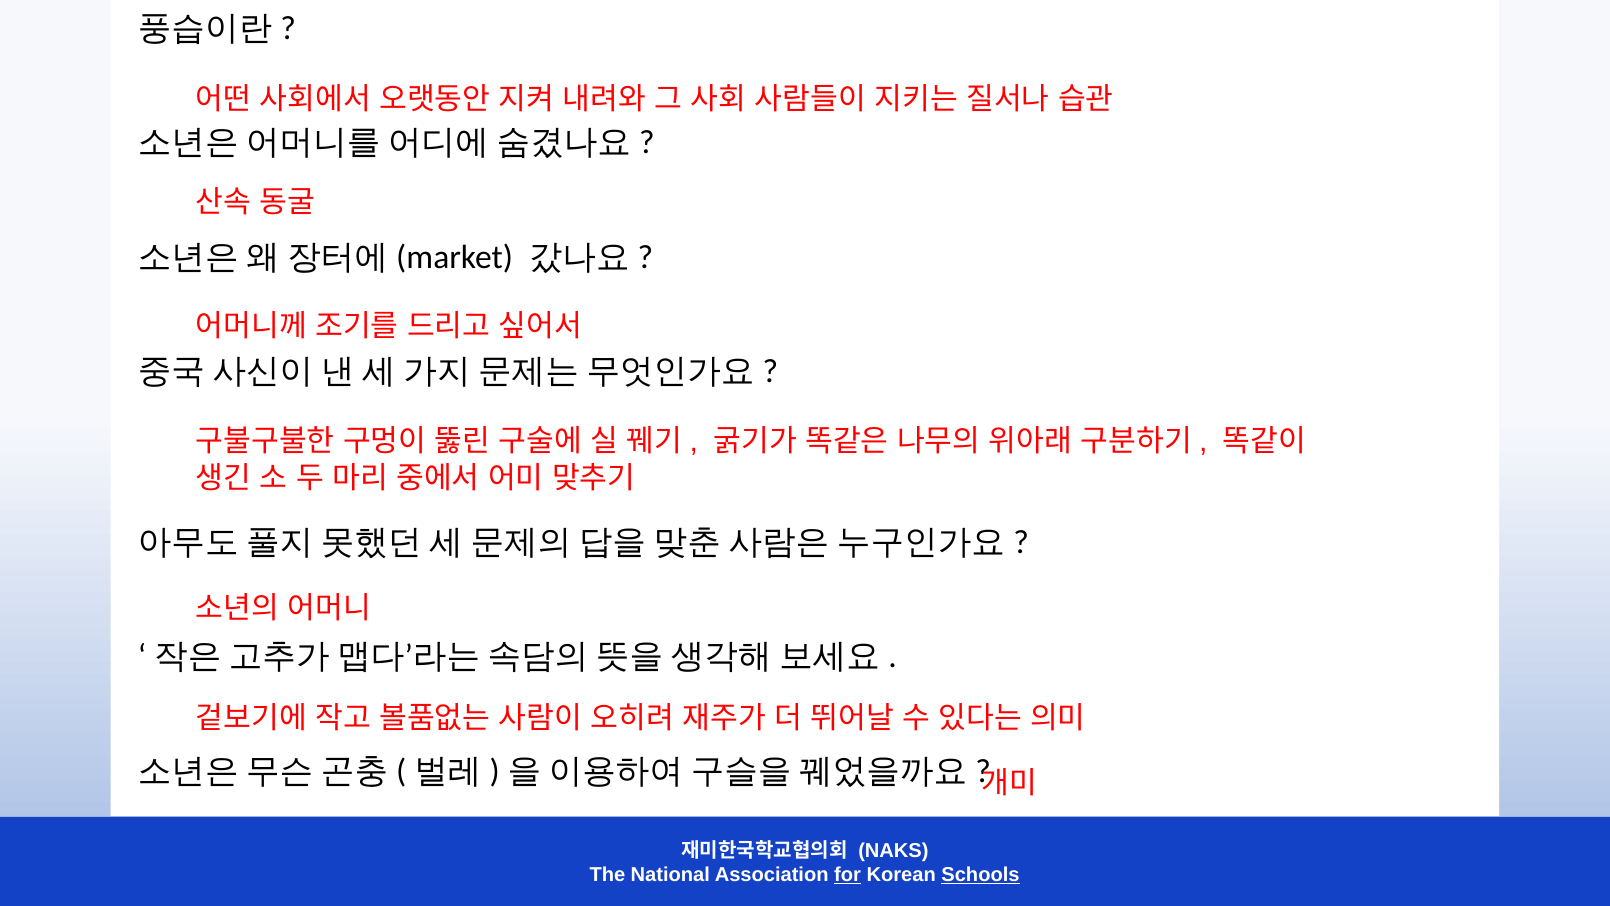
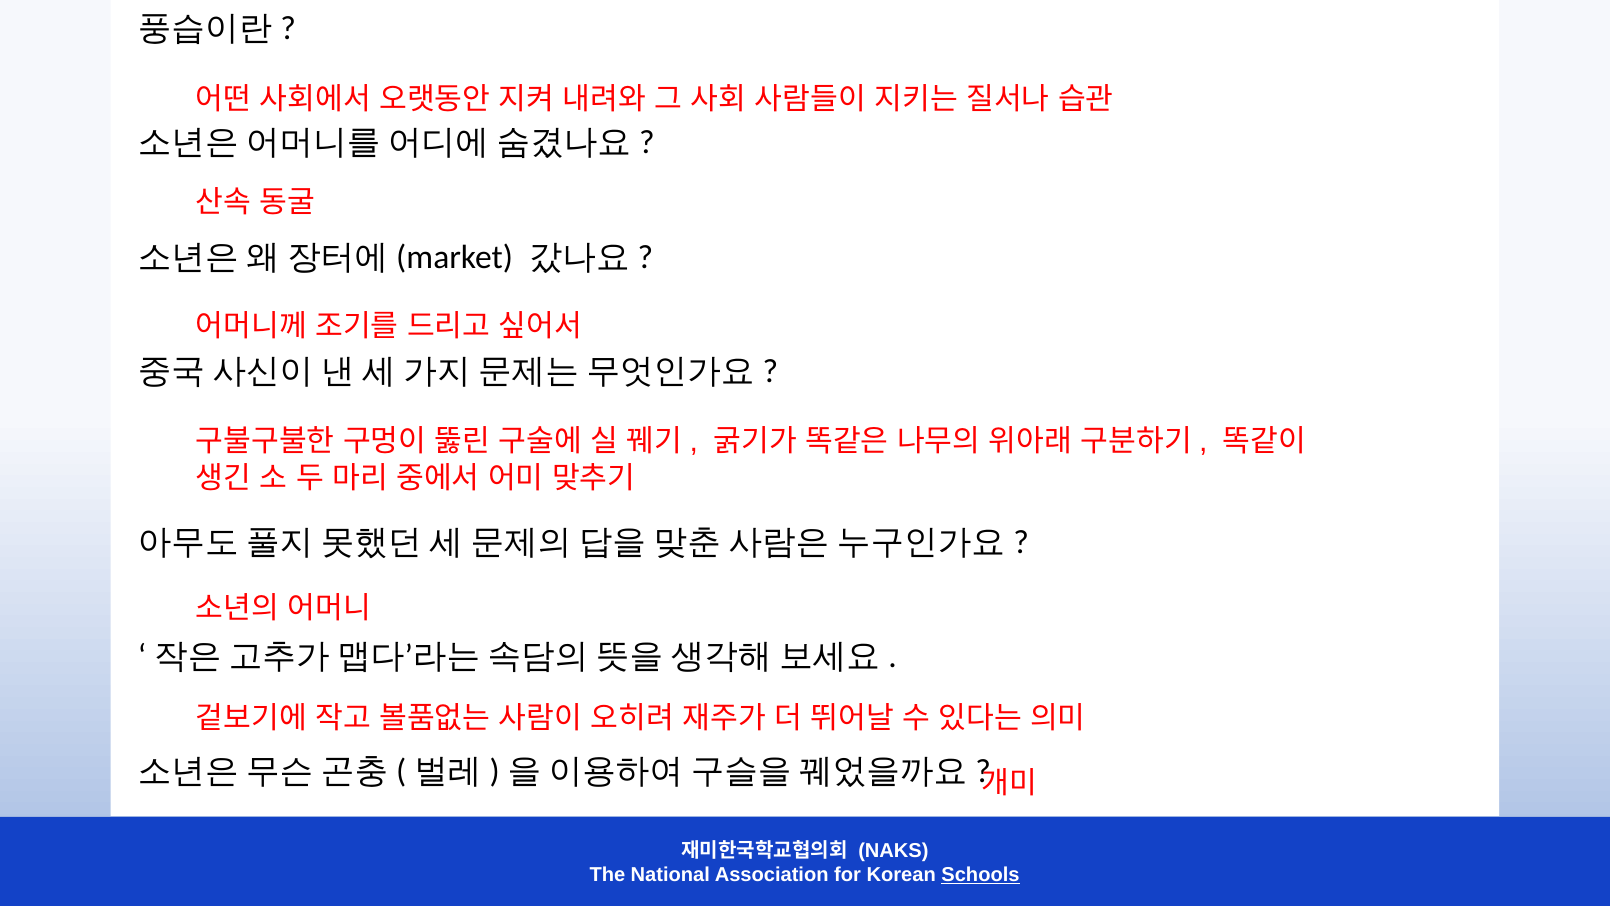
for underline: present -> none
